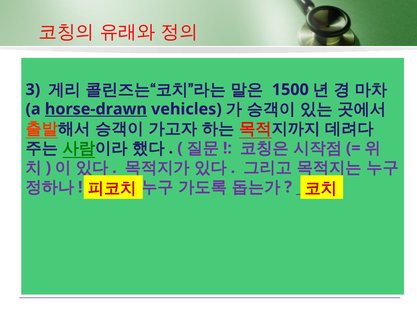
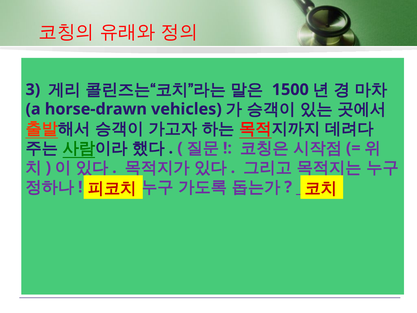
horse-drawn underline: present -> none
